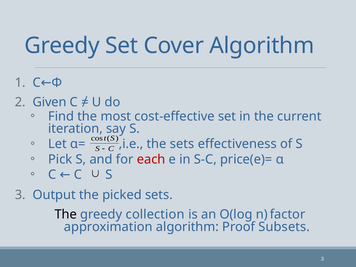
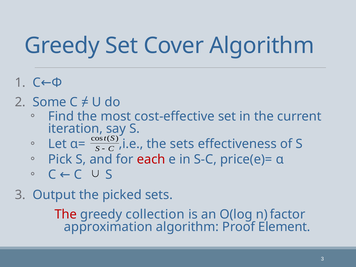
Given: Given -> Some
The at (66, 214) colour: black -> red
Subsets: Subsets -> Element
